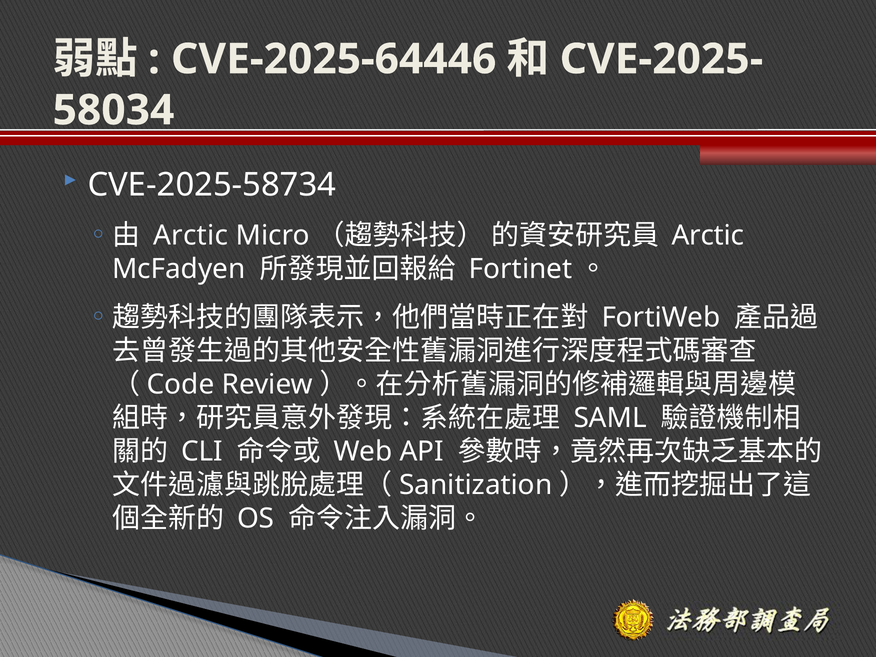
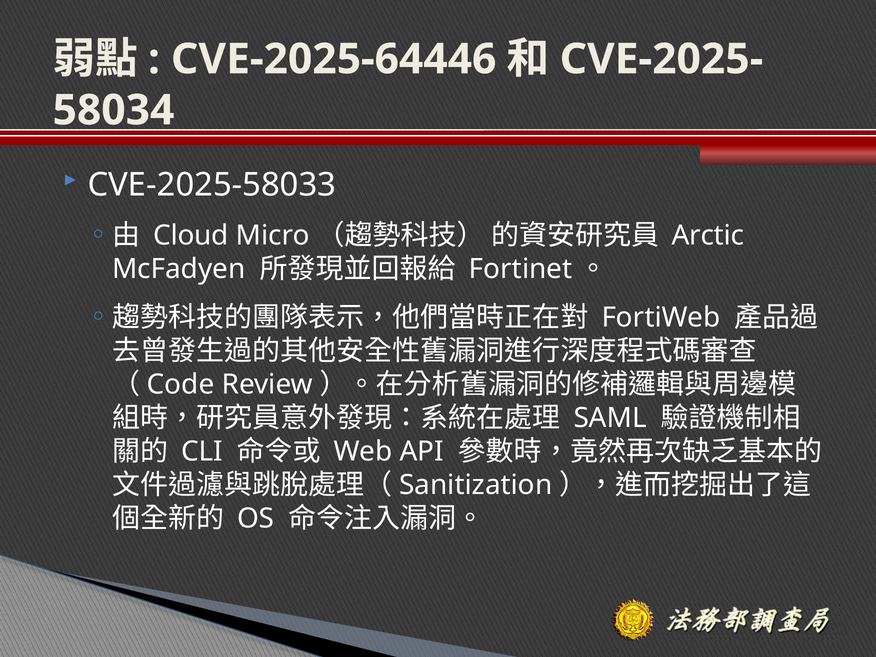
CVE-2025-58734: CVE-2025-58734 -> CVE-2025-58033
Arctic at (191, 236): Arctic -> Cloud
